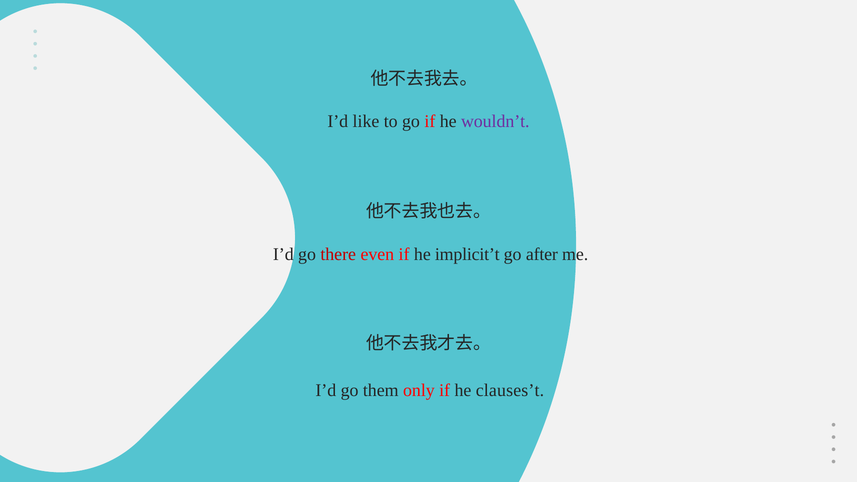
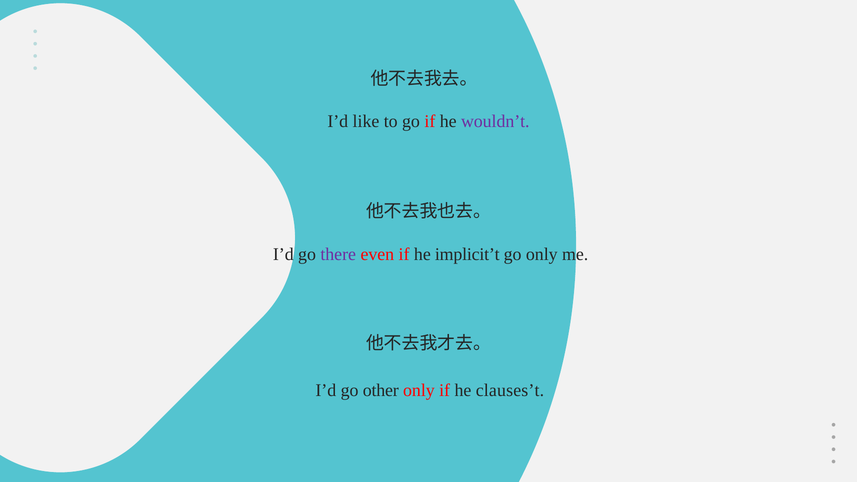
there colour: red -> purple
go after: after -> only
them: them -> other
